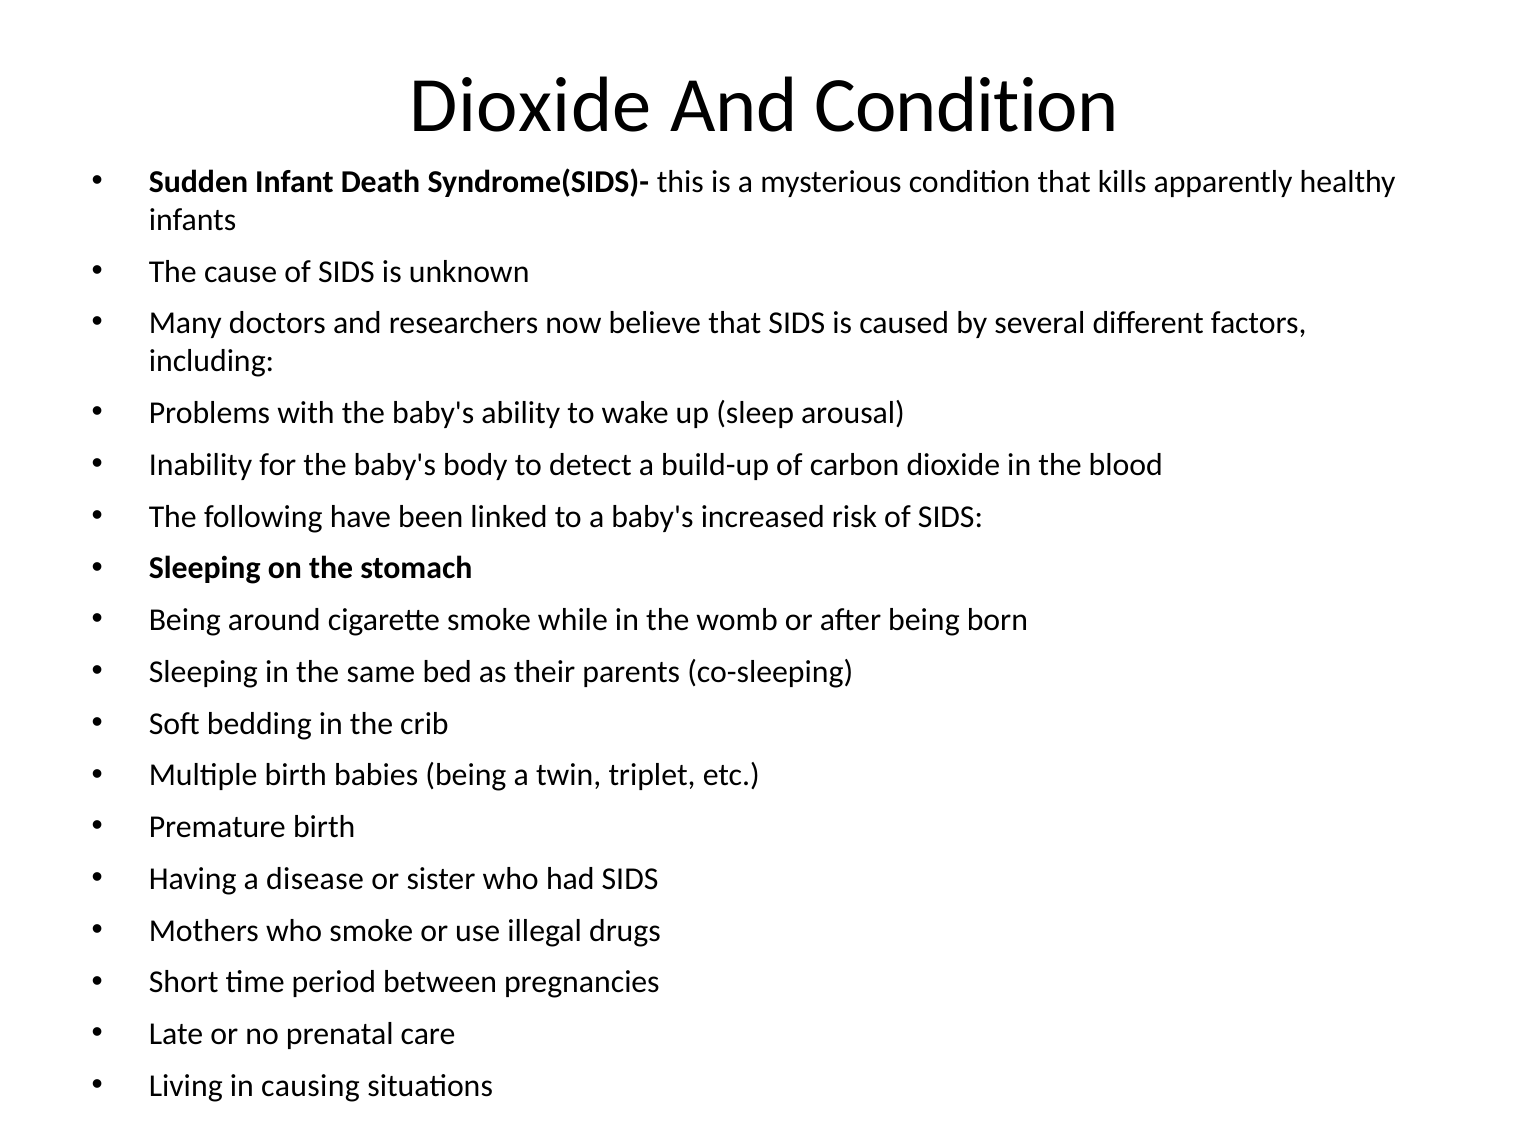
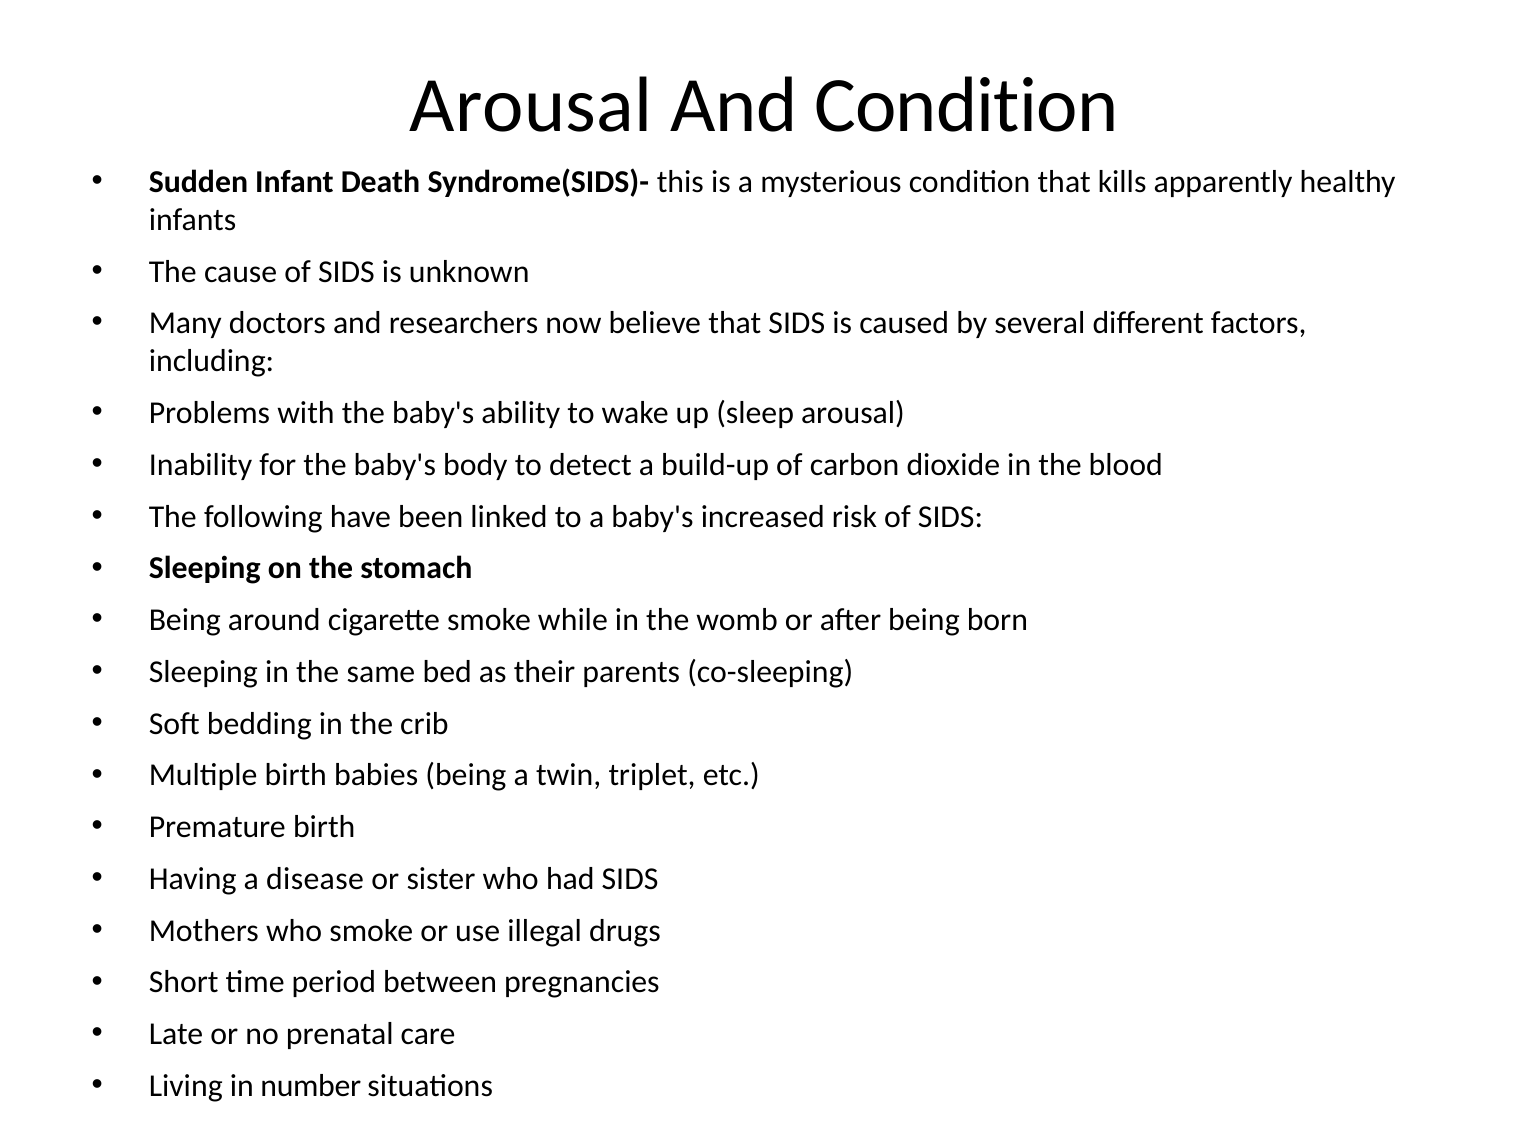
Dioxide at (531, 106): Dioxide -> Arousal
causing: causing -> number
